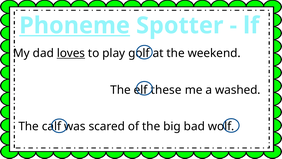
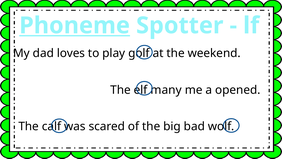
loves underline: present -> none
these: these -> many
washed: washed -> opened
